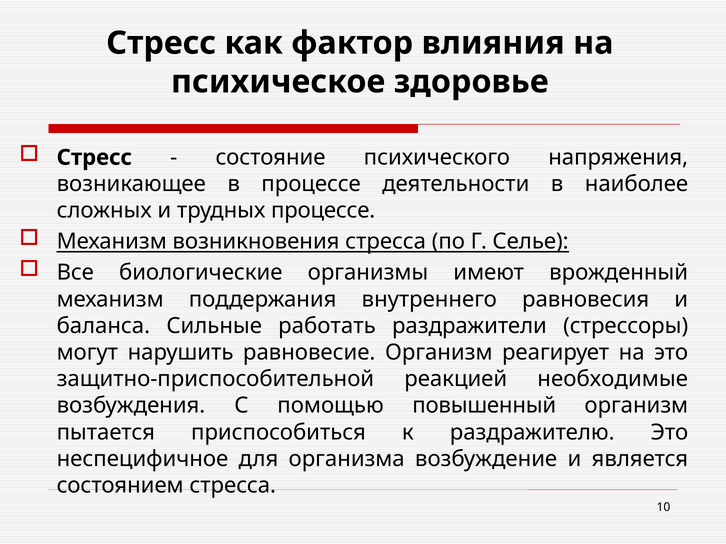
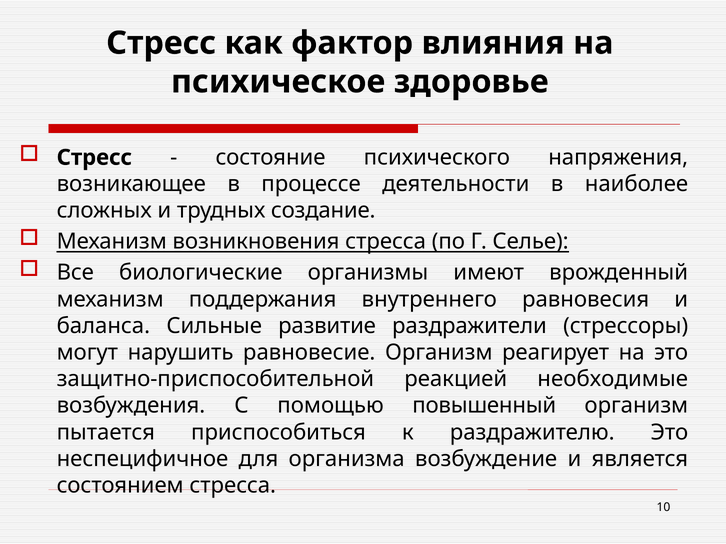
трудных процессе: процессе -> создание
работать: работать -> развитие
